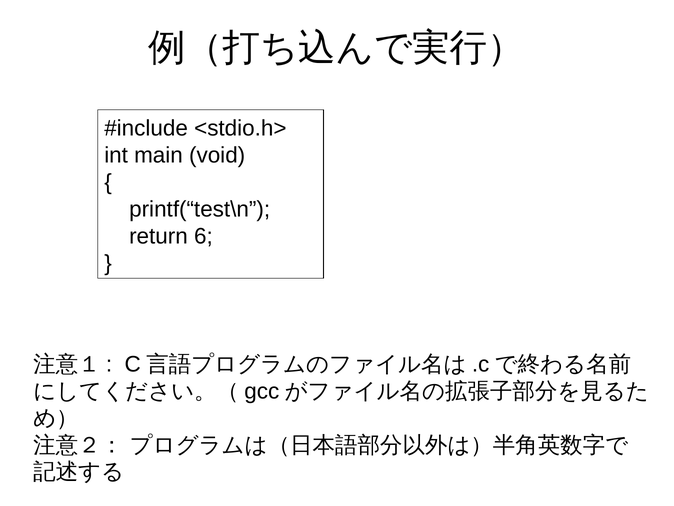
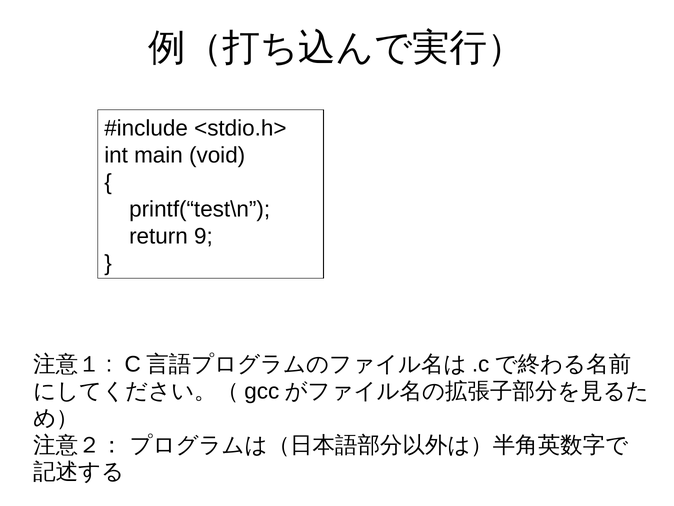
6: 6 -> 9
